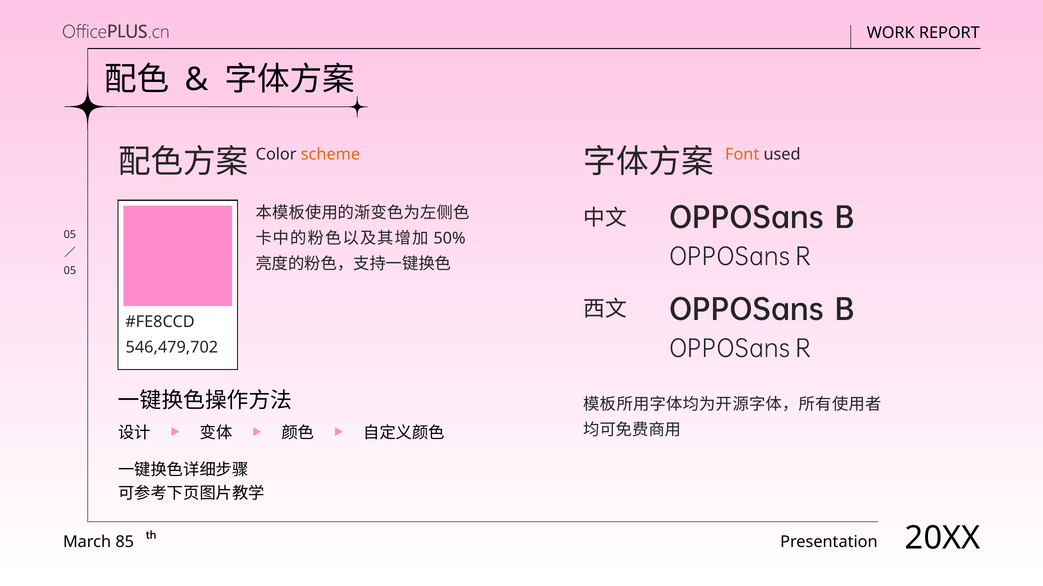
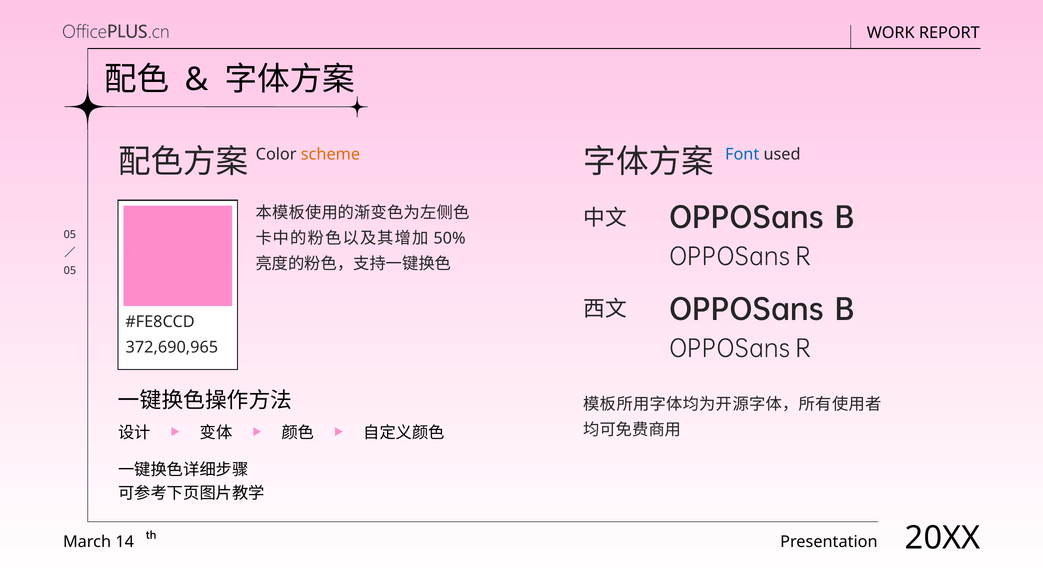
Font colour: orange -> blue
546,479,702: 546,479,702 -> 372,690,965
85: 85 -> 14
